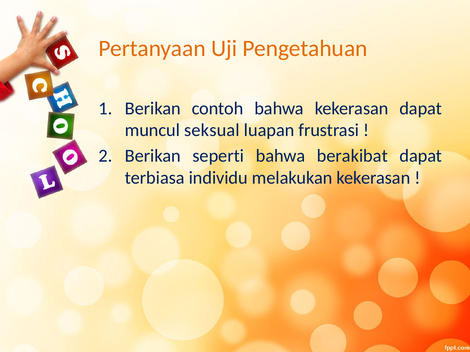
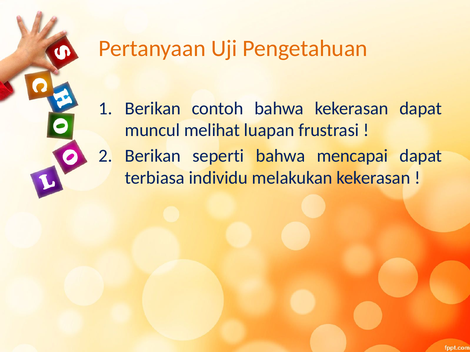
seksual: seksual -> melihat
berakibat: berakibat -> mencapai
